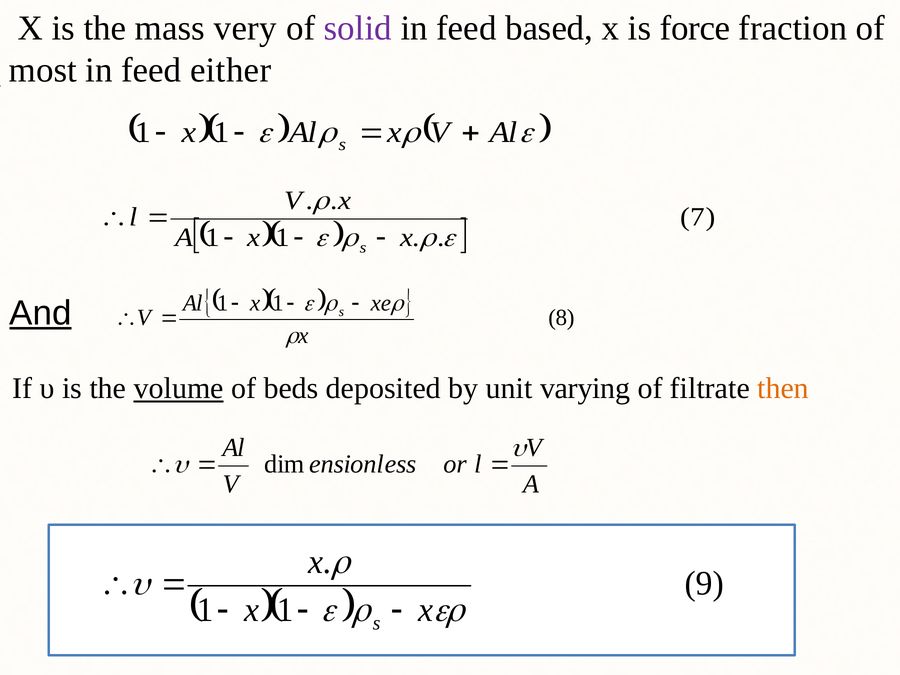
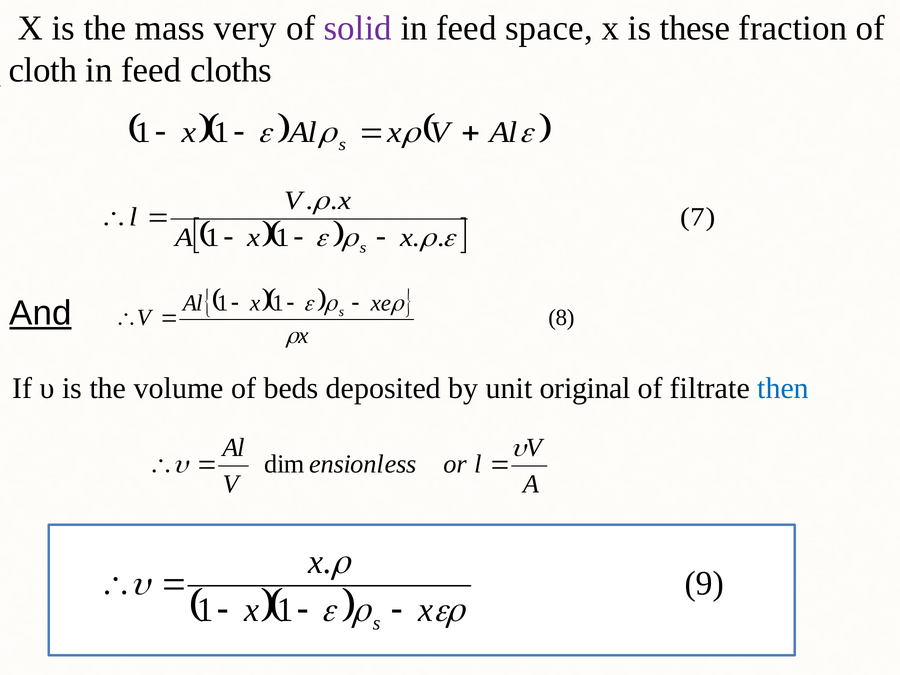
based: based -> space
force: force -> these
most: most -> cloth
either: either -> cloths
volume underline: present -> none
varying: varying -> original
then colour: orange -> blue
